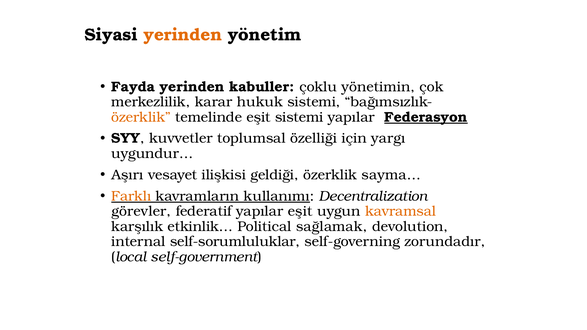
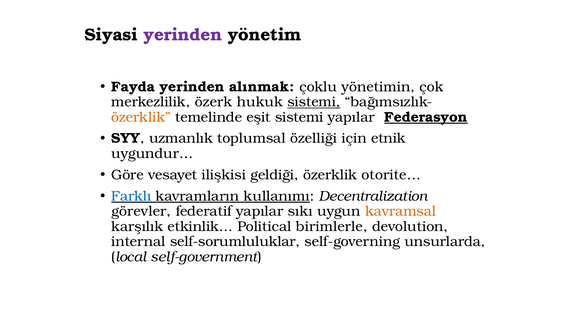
yerinden at (183, 35) colour: orange -> purple
kabuller: kabuller -> alınmak
karar: karar -> özerk
sistemi at (314, 102) underline: none -> present
kuvvetler: kuvvetler -> uzmanlık
yargı: yargı -> etnik
Aşırı: Aşırı -> Göre
sayma…: sayma… -> otorite…
Farklı colour: orange -> blue
yapılar eşit: eşit -> sıkı
sağlamak: sağlamak -> birimlerle
zorundadır: zorundadır -> unsurlarda
